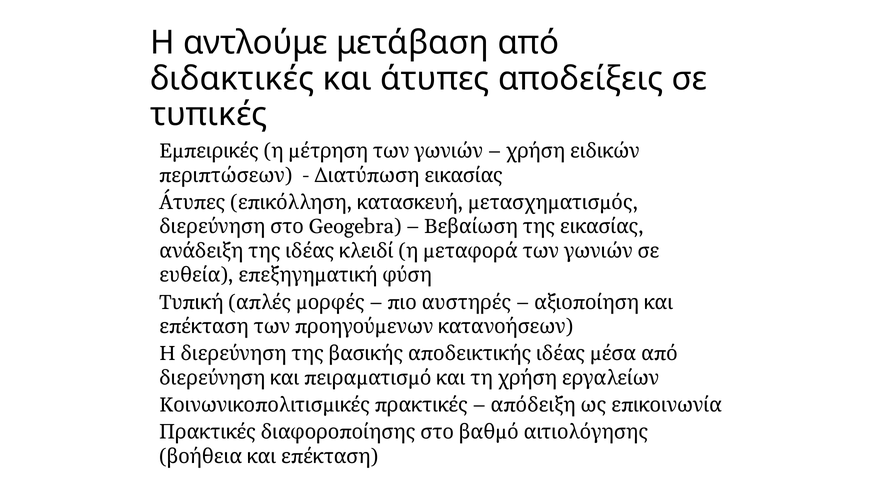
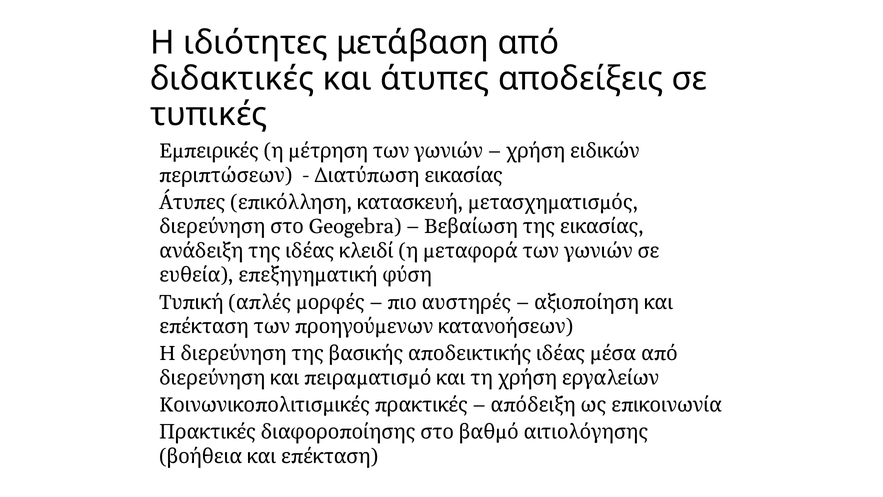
αντλούμε: αντλούμε -> ιδιότητες
